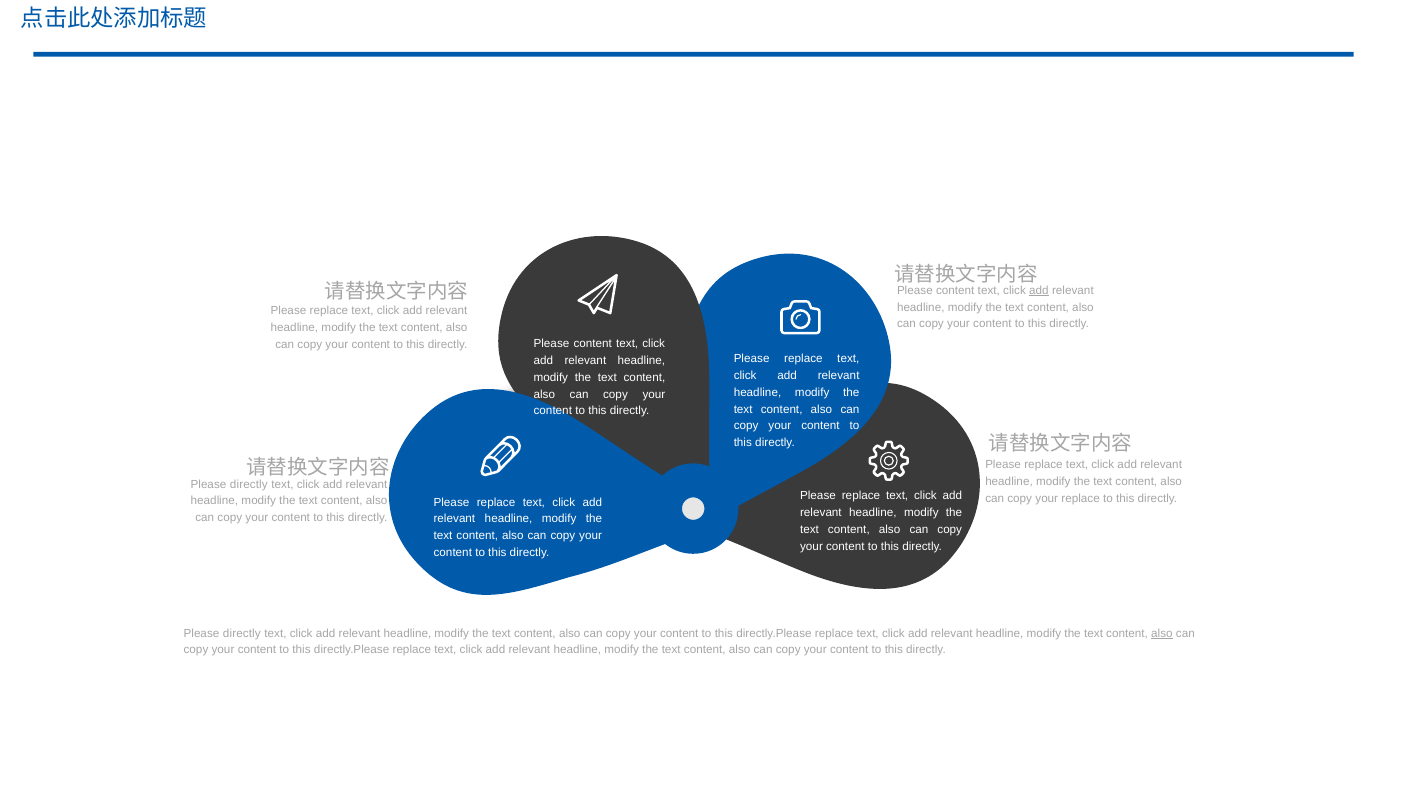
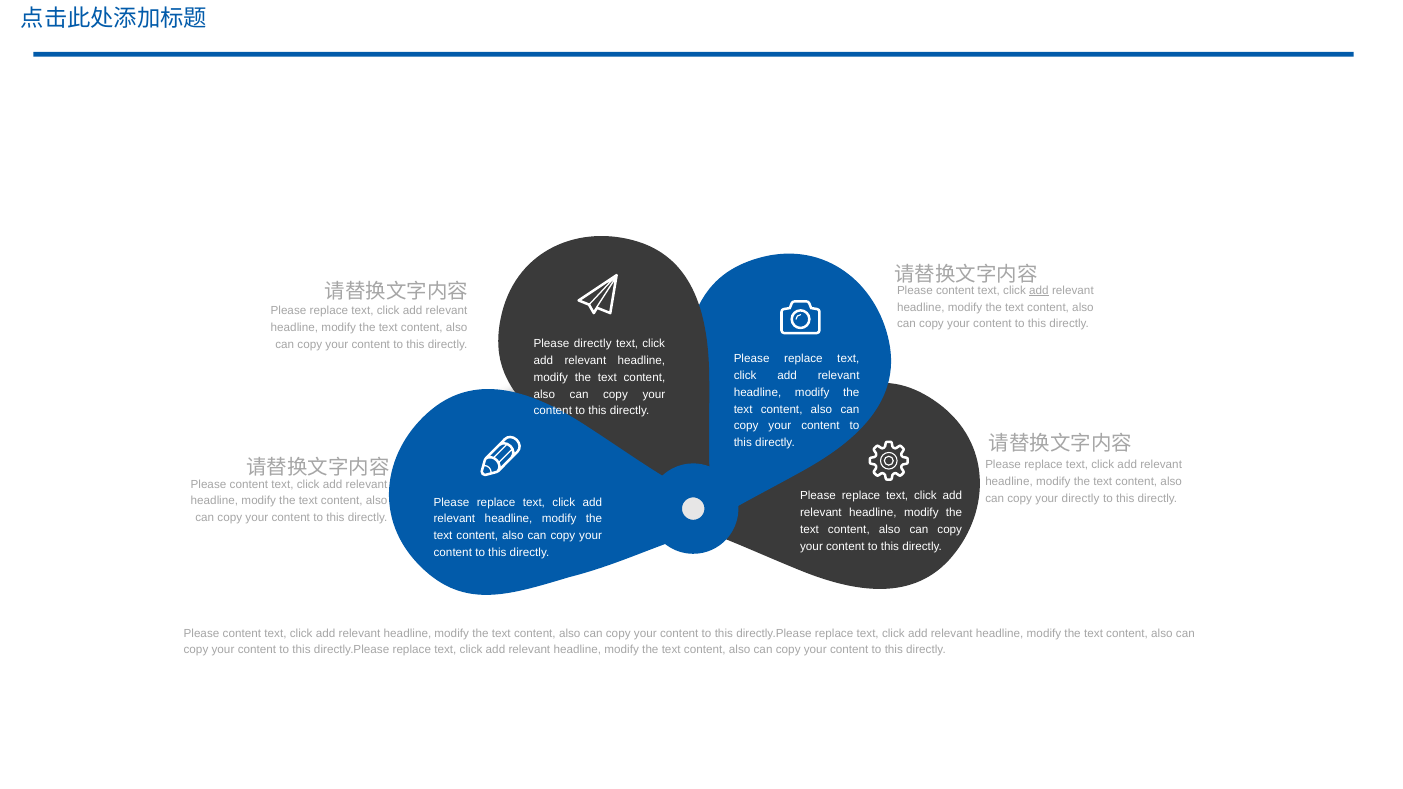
content at (593, 344): content -> directly
directly at (249, 484): directly -> content
your replace: replace -> directly
directly at (242, 633): directly -> content
also at (1162, 633) underline: present -> none
